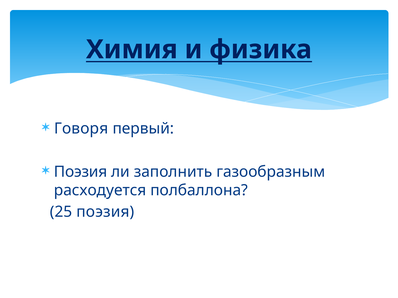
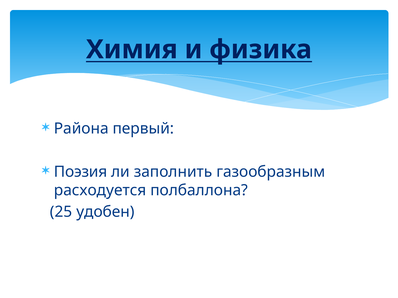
Говоря: Говоря -> Района
25 поэзия: поэзия -> удобен
